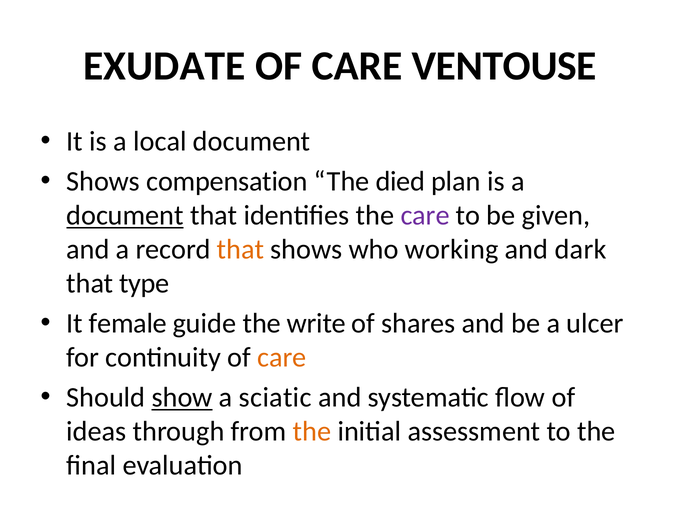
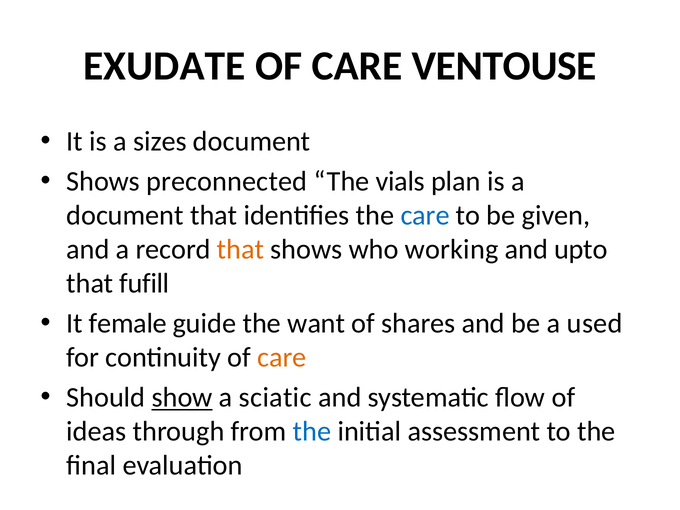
local: local -> sizes
compensation: compensation -> preconnected
died: died -> vials
document at (125, 215) underline: present -> none
care at (425, 215) colour: purple -> blue
dark: dark -> upto
type: type -> fufill
write: write -> want
ulcer: ulcer -> used
the at (312, 432) colour: orange -> blue
